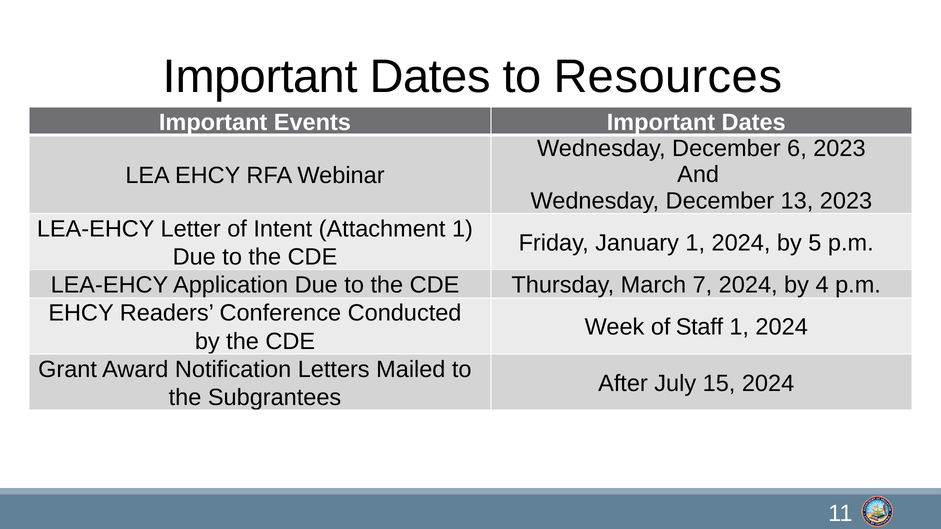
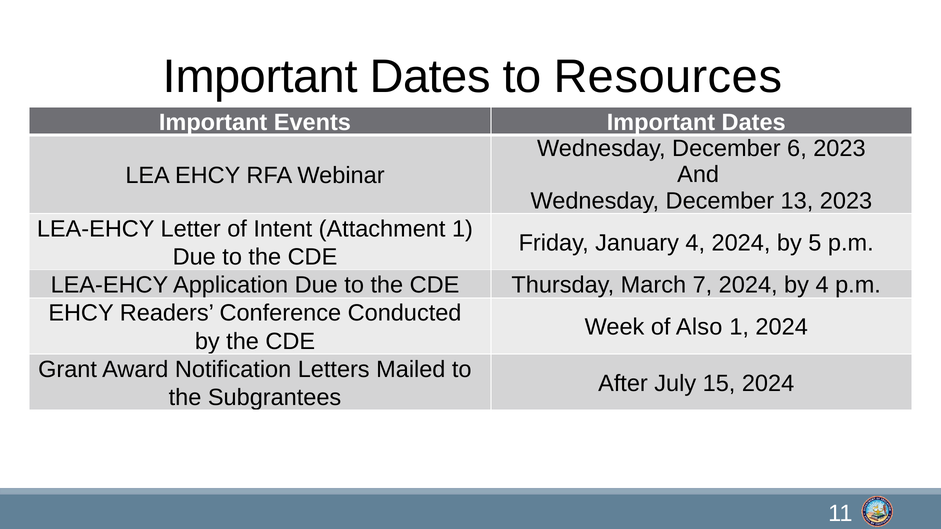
January 1: 1 -> 4
Staff: Staff -> Also
